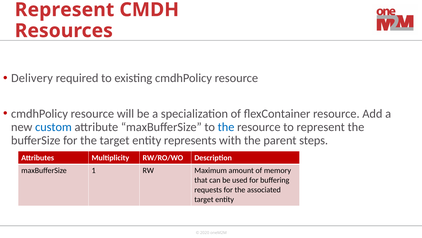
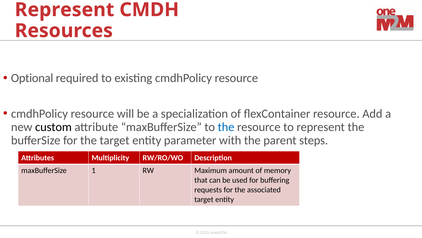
Delivery: Delivery -> Optional
custom colour: blue -> black
represents: represents -> parameter
